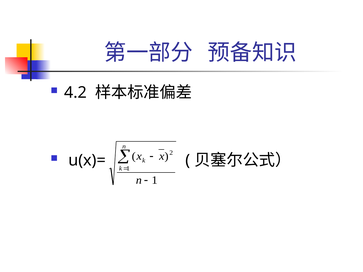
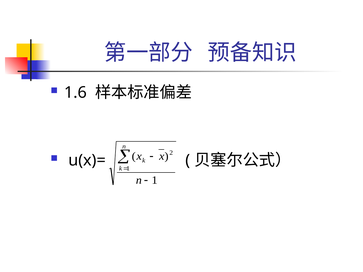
4.2: 4.2 -> 1.6
